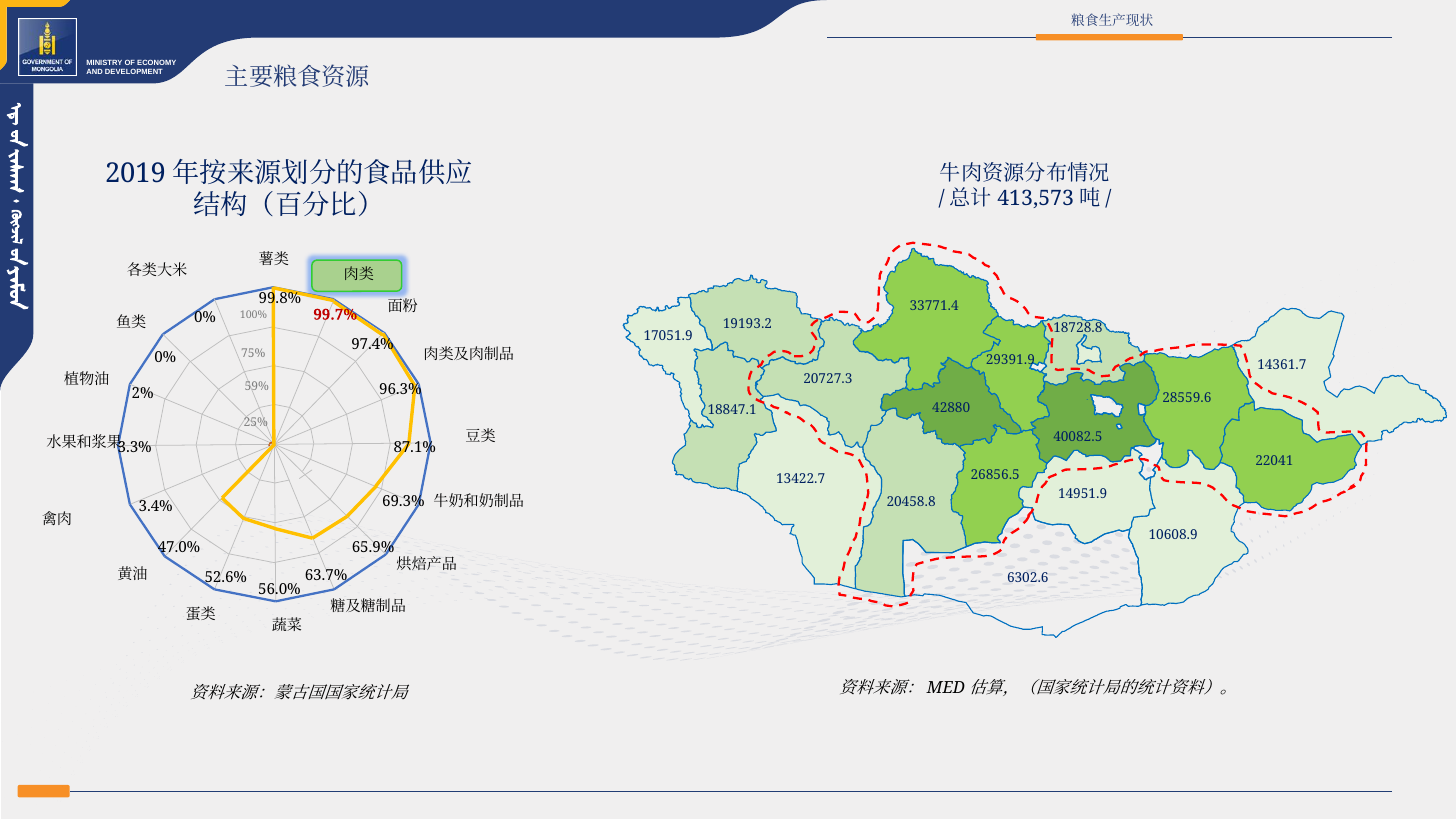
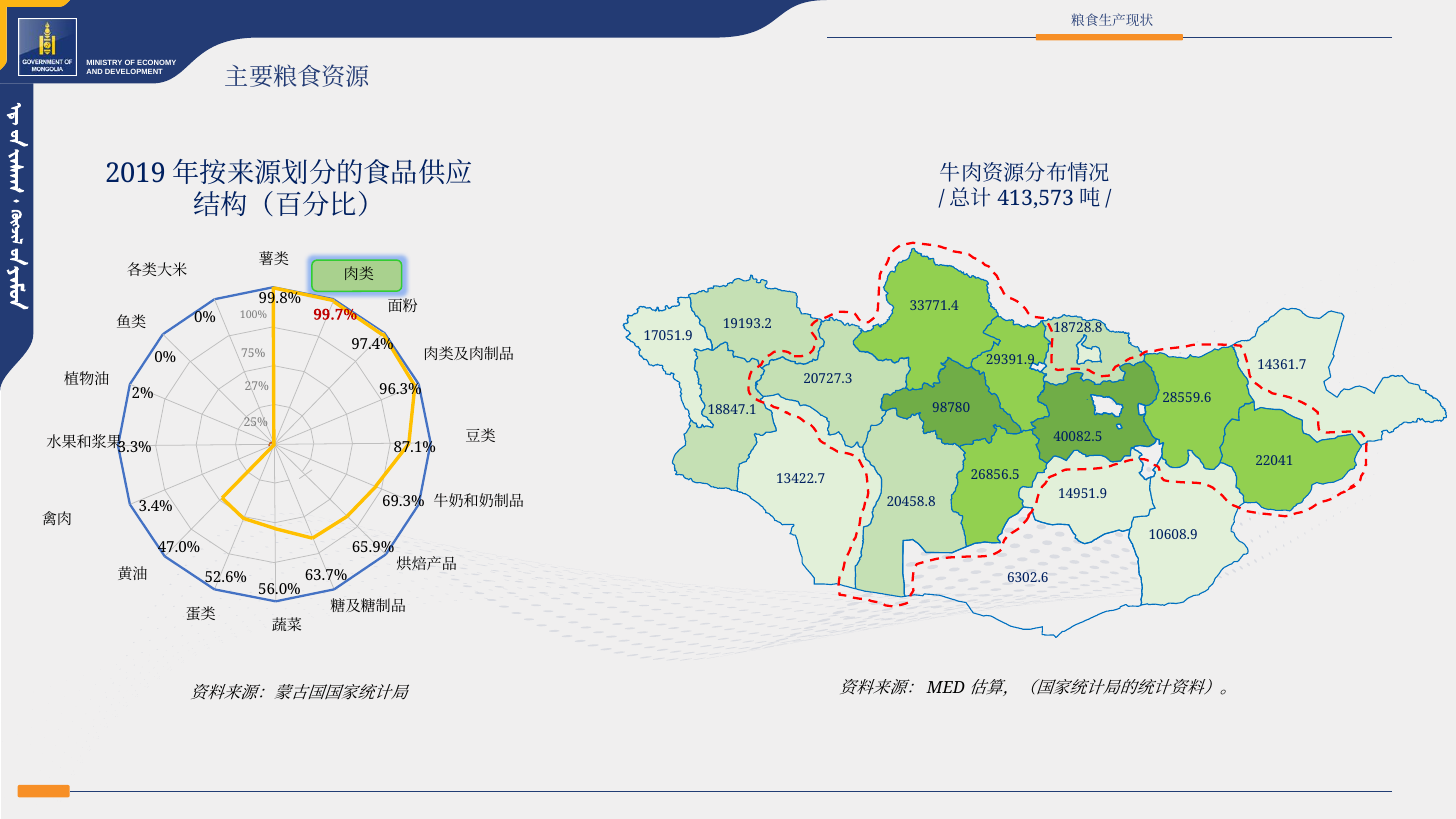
59%: 59% -> 27%
42880: 42880 -> 98780
